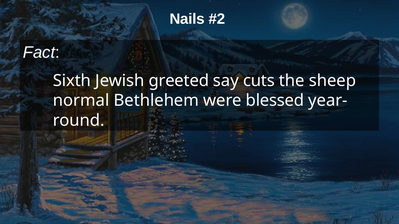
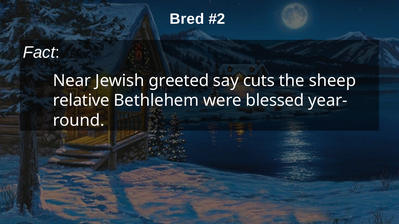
Nails: Nails -> Bred
Sixth: Sixth -> Near
normal: normal -> relative
